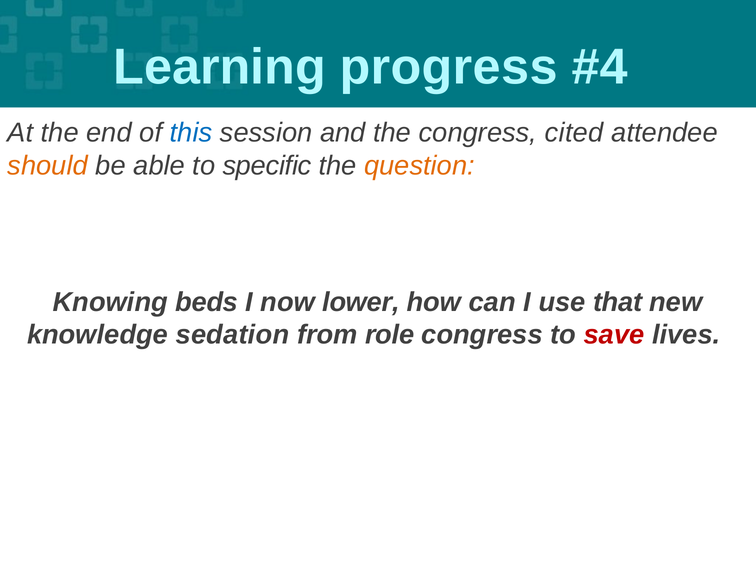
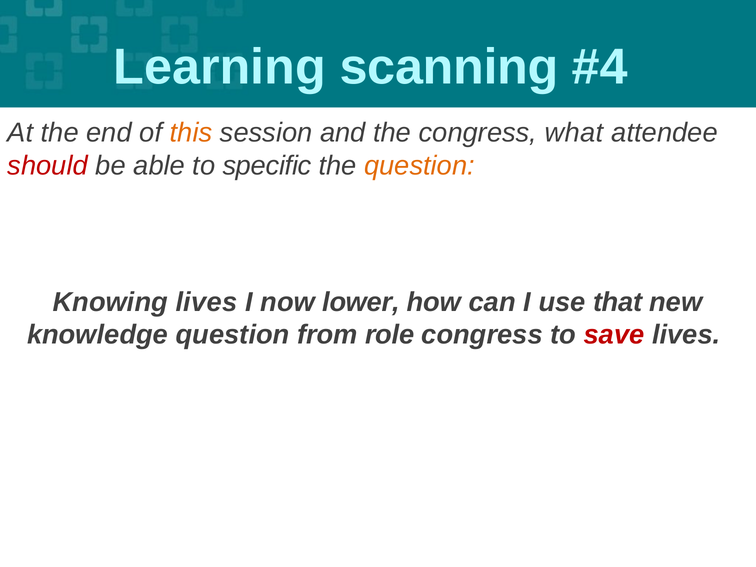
progress: progress -> scanning
this colour: blue -> orange
cited: cited -> what
should colour: orange -> red
Knowing beds: beds -> lives
knowledge sedation: sedation -> question
